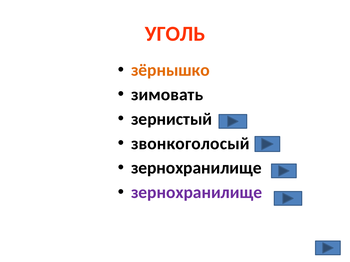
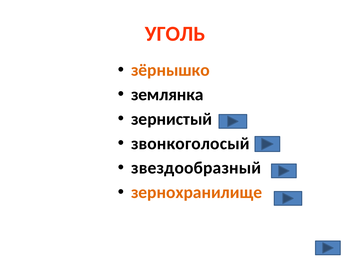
зимовать: зимовать -> землянка
зернохранилище at (196, 168): зернохранилище -> звездообразный
зернохранилище at (197, 193) colour: purple -> orange
